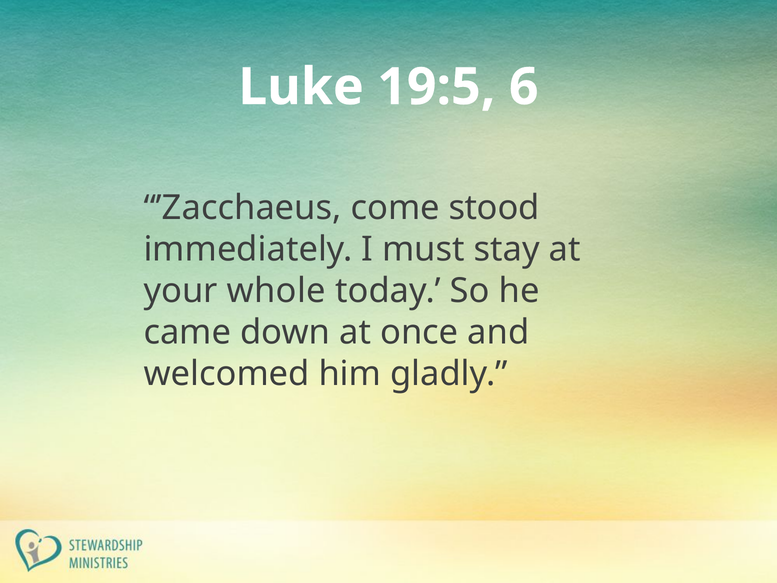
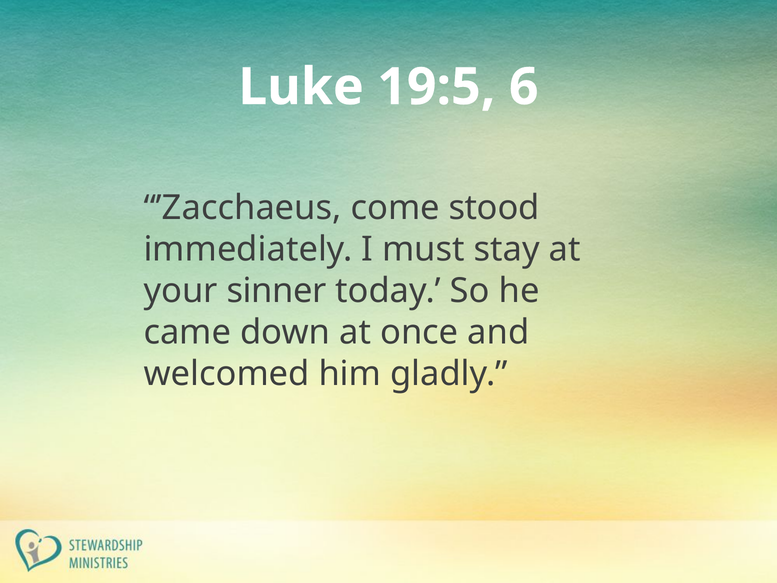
whole: whole -> sinner
